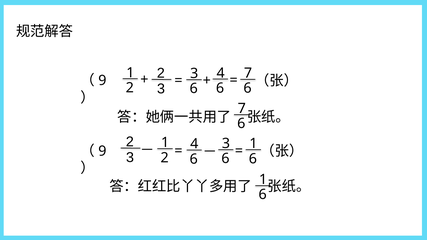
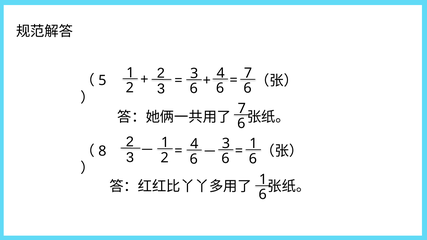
9 at (102, 81): 9 -> 5
9 at (102, 151): 9 -> 8
